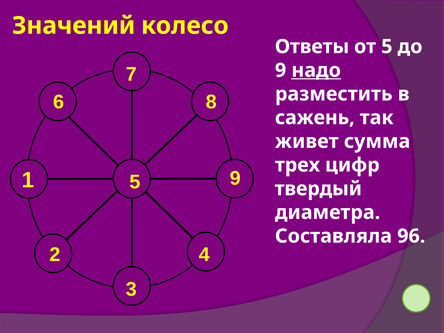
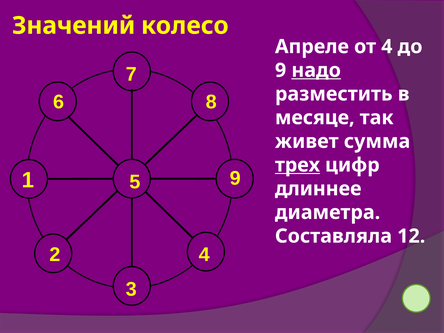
Ответы: Ответы -> Апреле
от 5: 5 -> 4
сажень: сажень -> месяце
трех underline: none -> present
твердый: твердый -> длиннее
96: 96 -> 12
